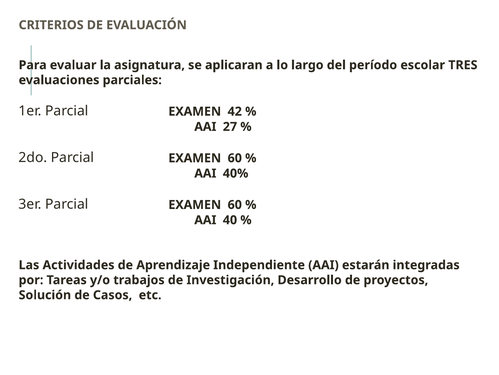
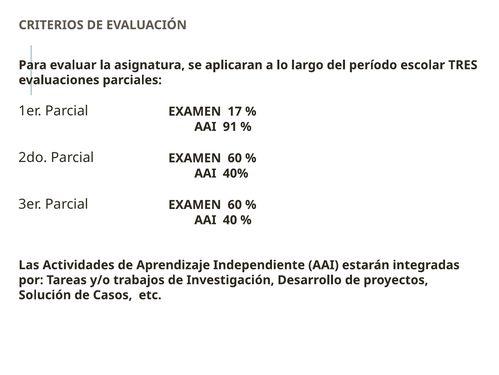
42: 42 -> 17
27: 27 -> 91
